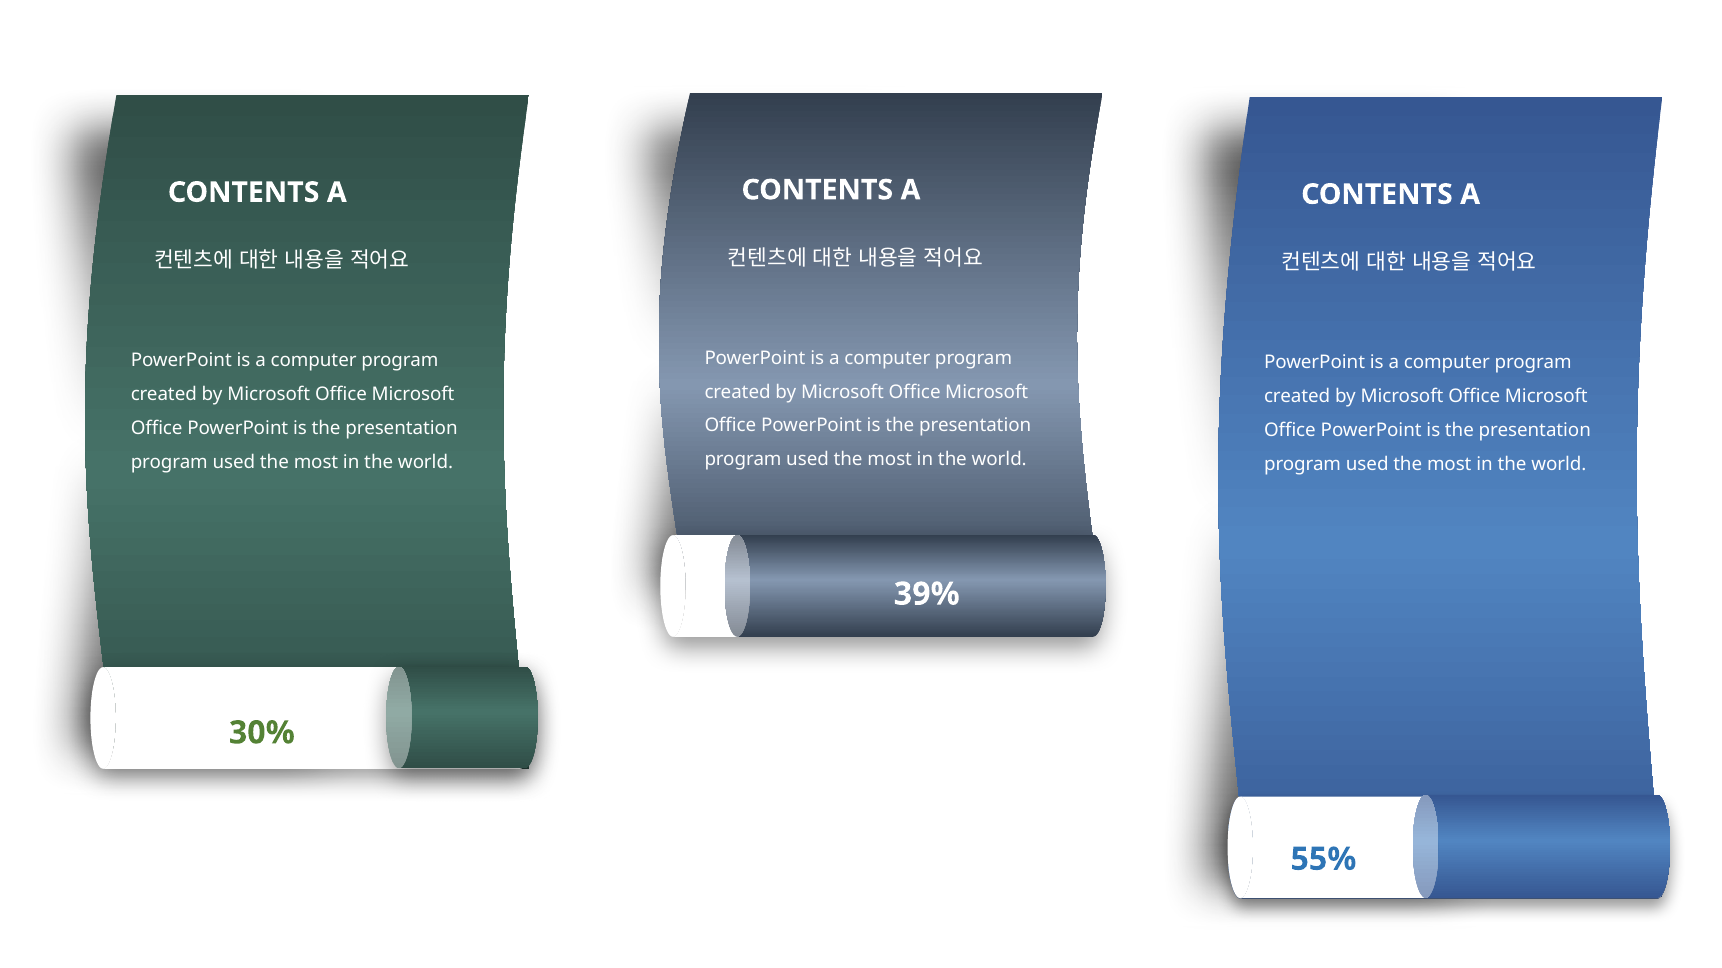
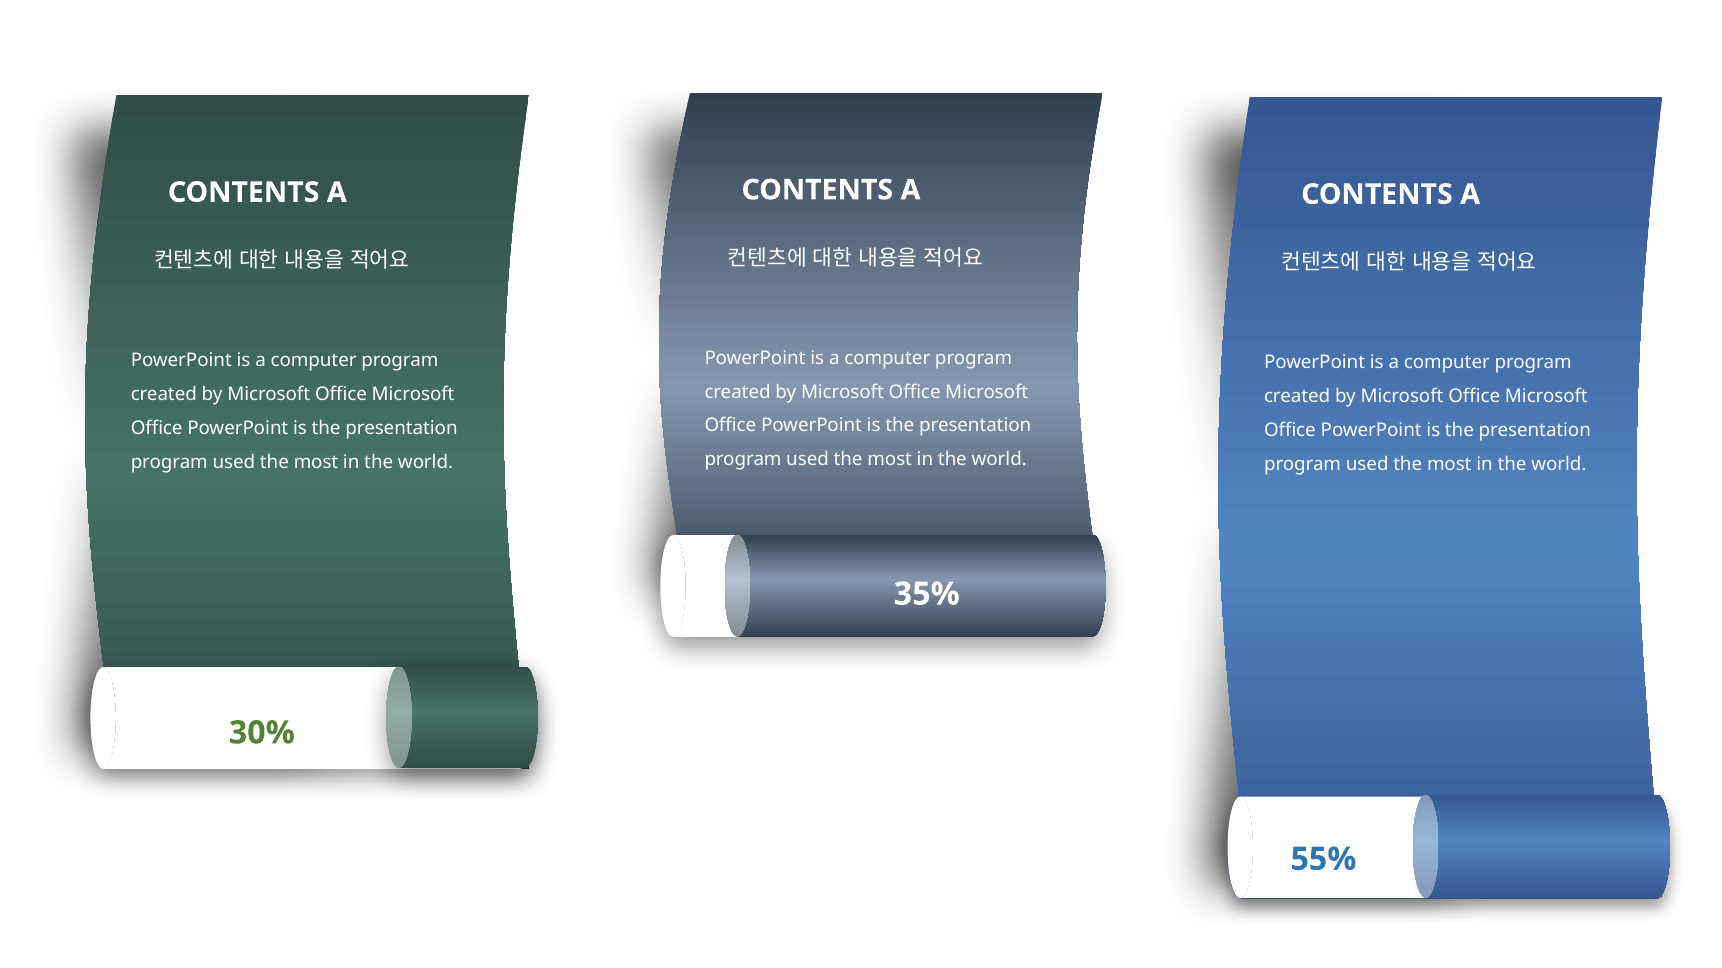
39%: 39% -> 35%
